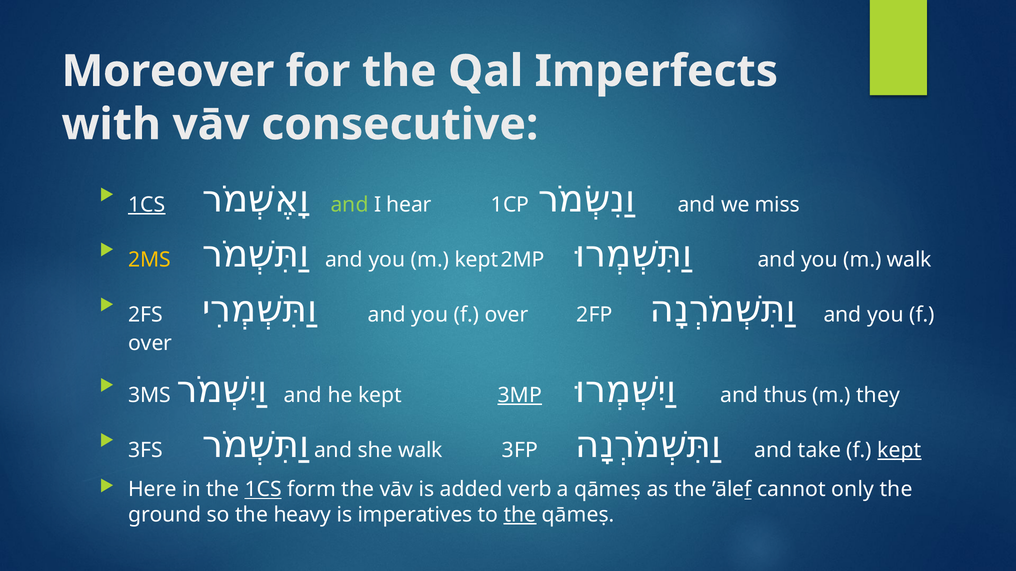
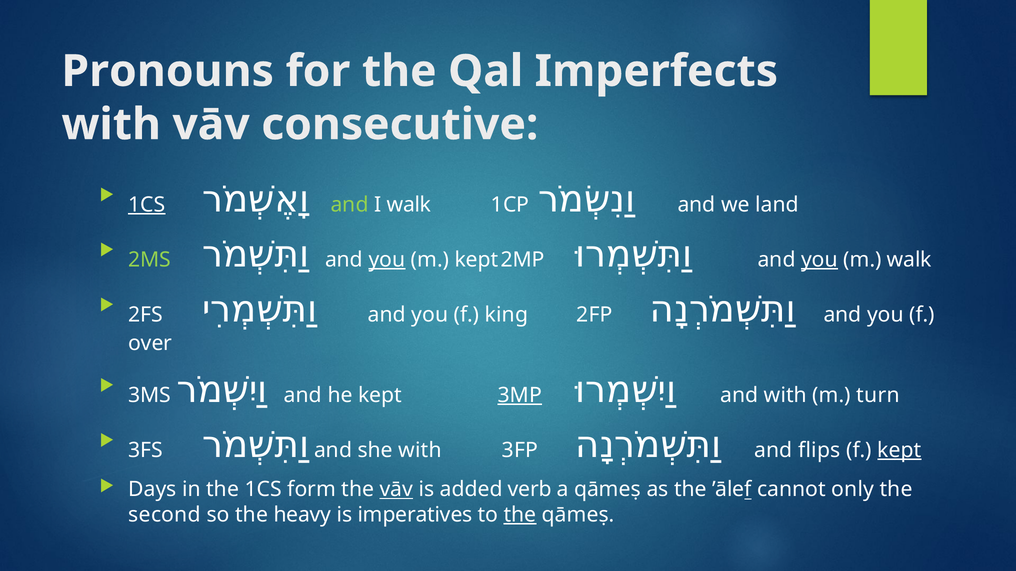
Moreover: Moreover -> Pronouns
I hear: hear -> walk
miss: miss -> land
you at (820, 260) underline: none -> present
2MS colour: yellow -> light green
you at (387, 260) underline: none -> present
over at (507, 315): over -> king
and thus: thus -> with
they: they -> turn
she walk: walk -> with
take: take -> flips
Here: Here -> Days
1CS at (263, 490) underline: present -> none
vāv at (396, 490) underline: none -> present
ground: ground -> second
